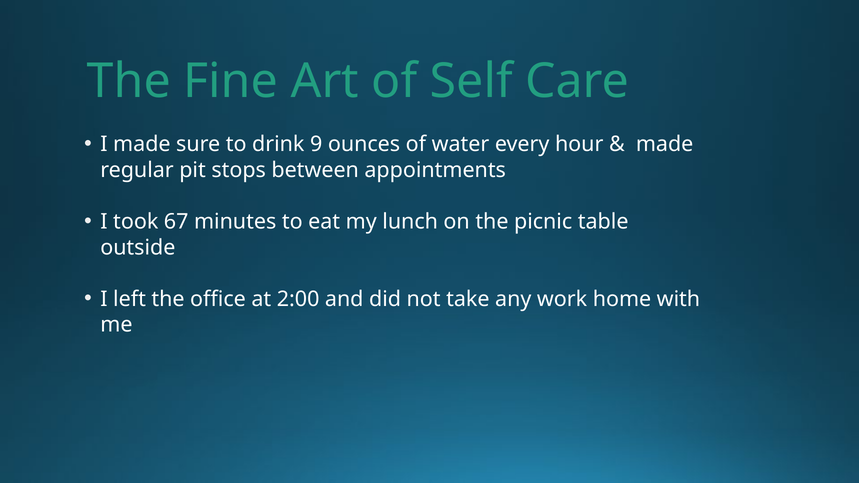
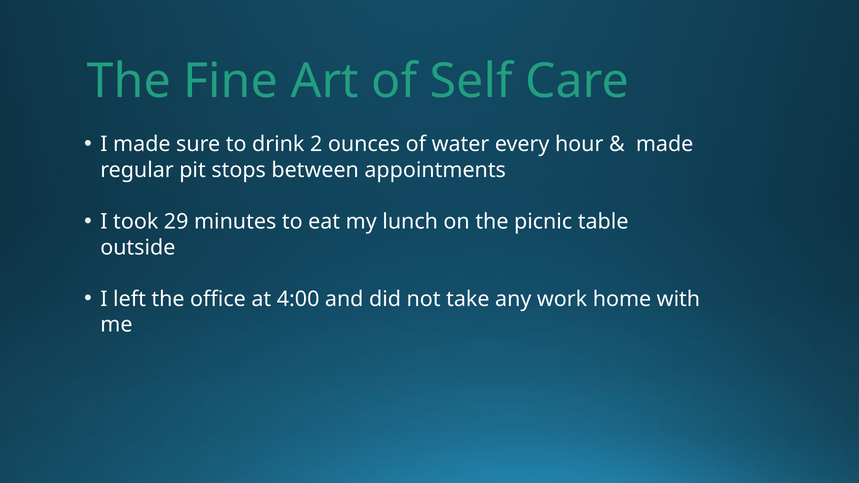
9: 9 -> 2
67: 67 -> 29
2:00: 2:00 -> 4:00
